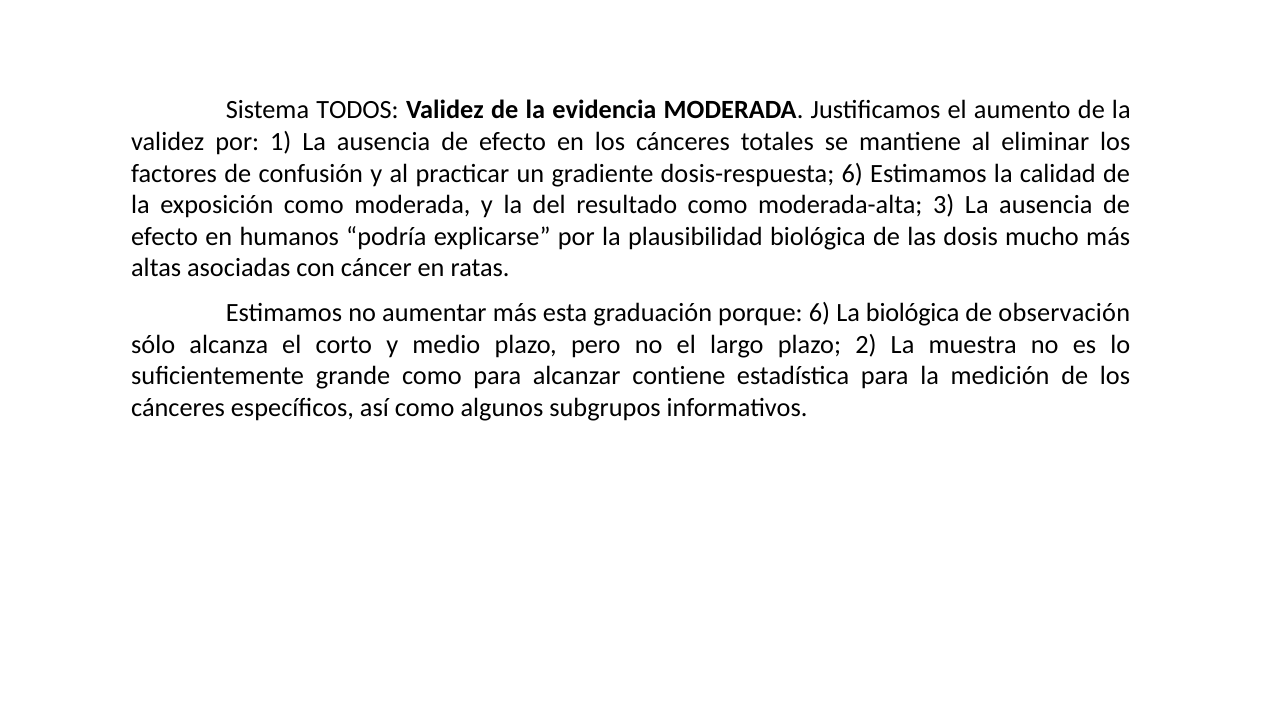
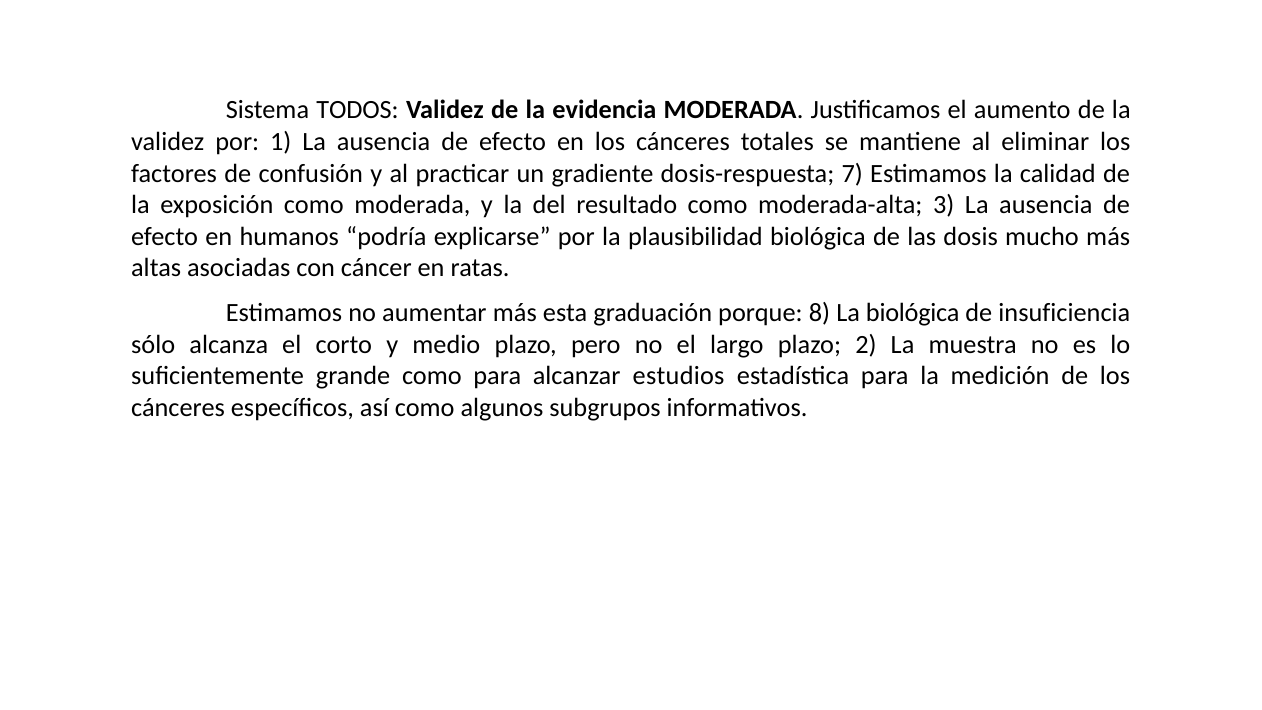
dosis-respuesta 6: 6 -> 7
porque 6: 6 -> 8
observación: observación -> insuficiencia
contiene: contiene -> estudios
